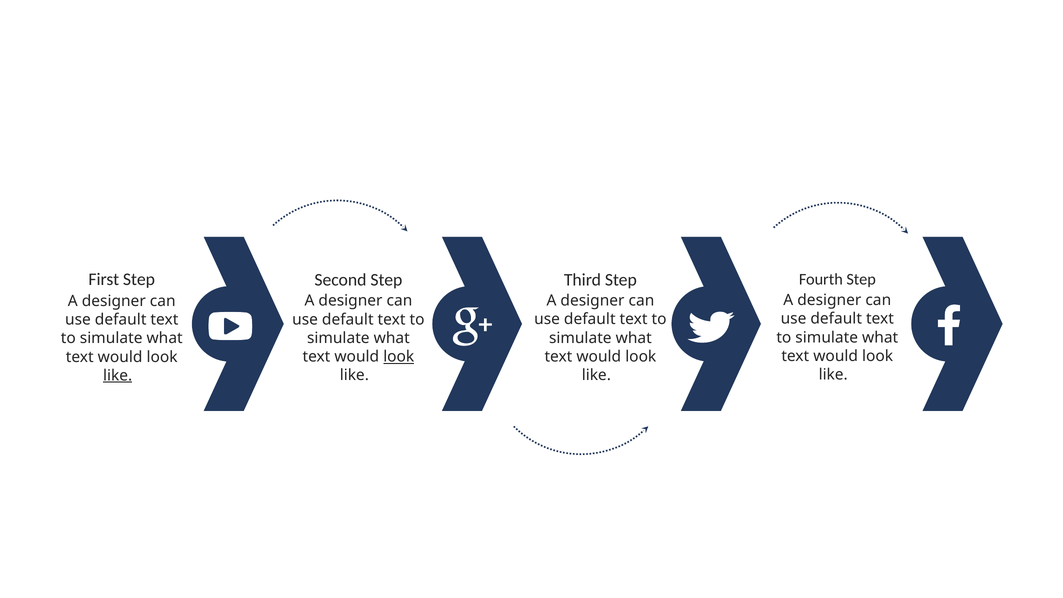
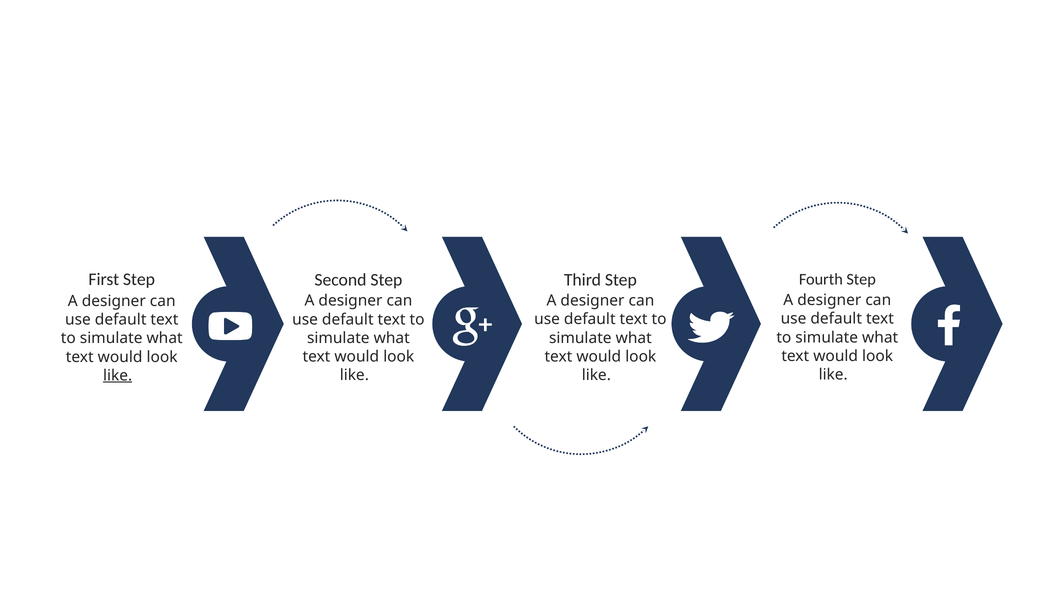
look at (399, 357) underline: present -> none
